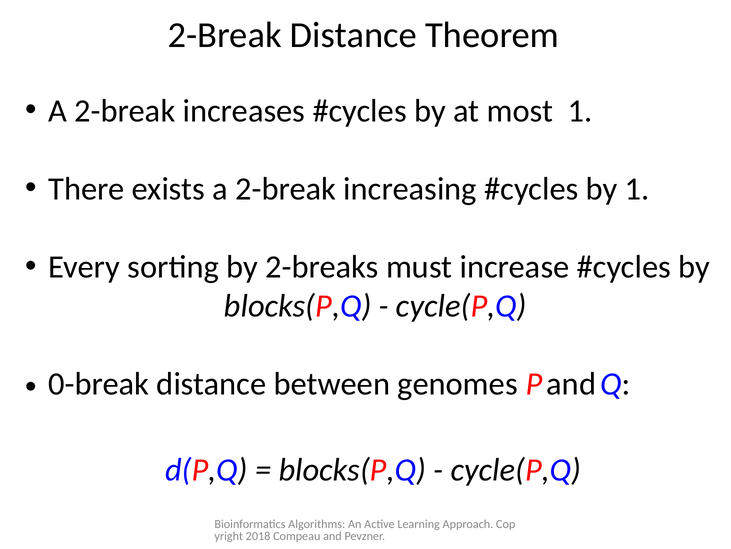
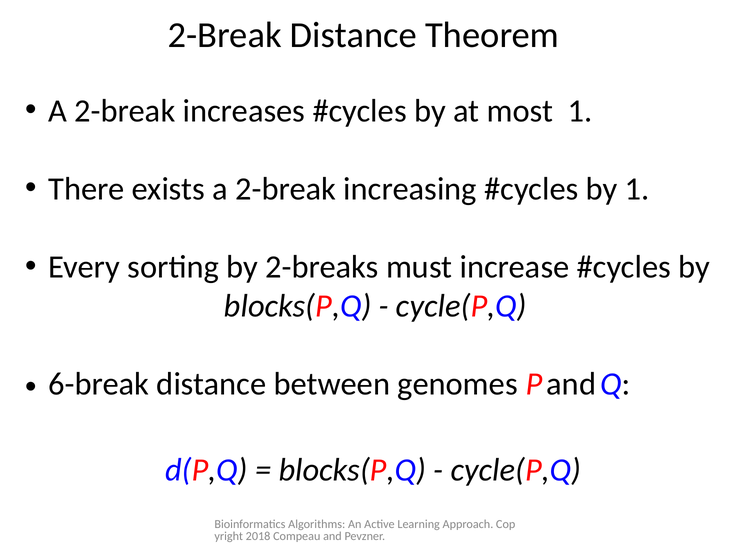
0-break: 0-break -> 6-break
